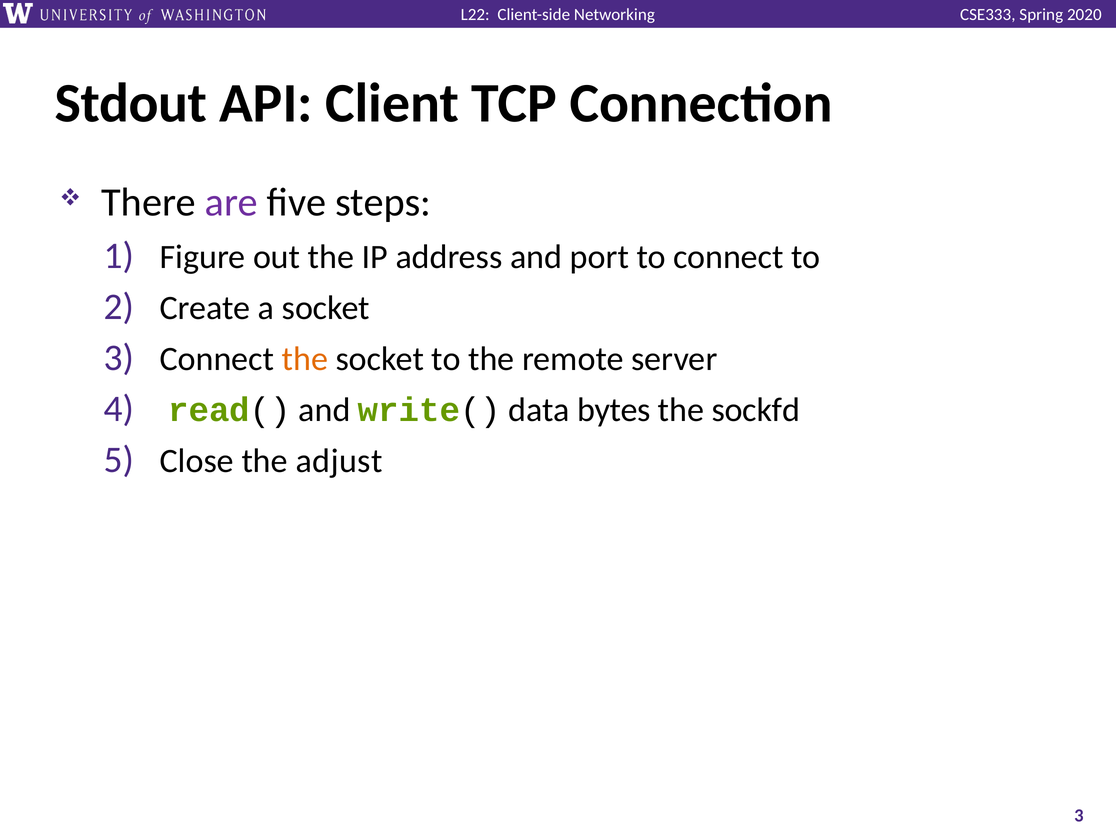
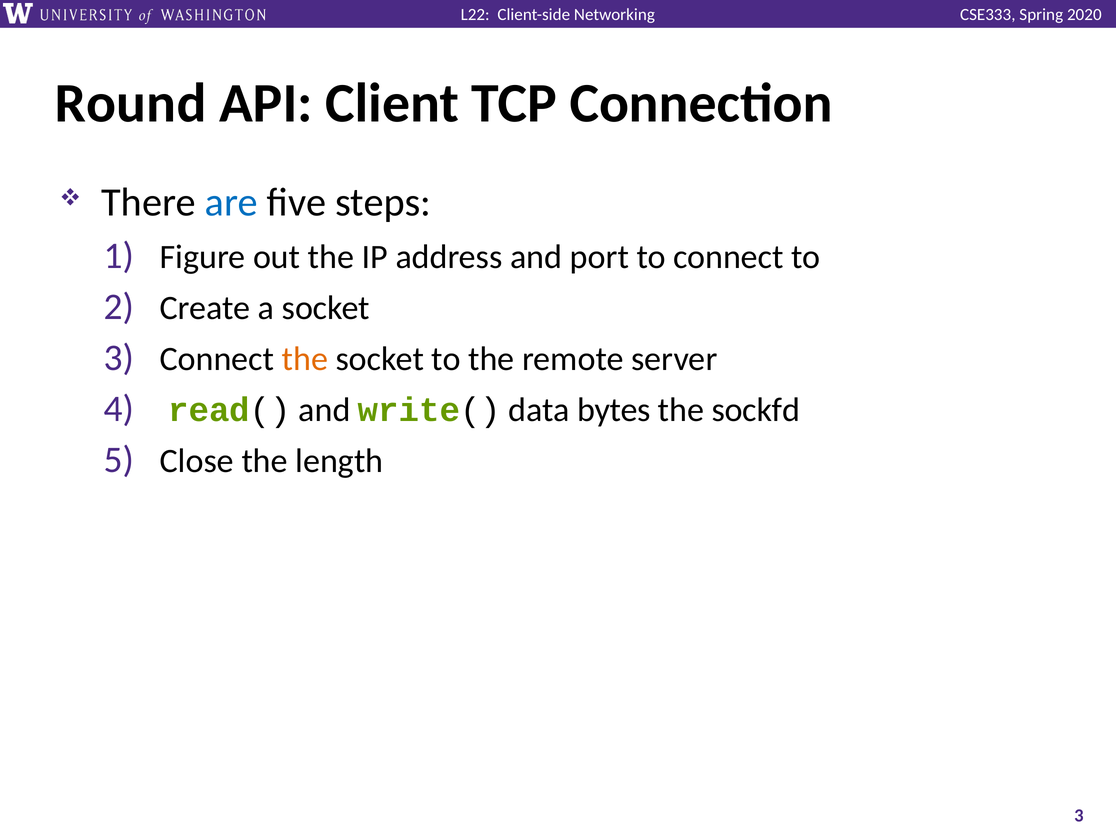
Stdout: Stdout -> Round
are colour: purple -> blue
adjust: adjust -> length
